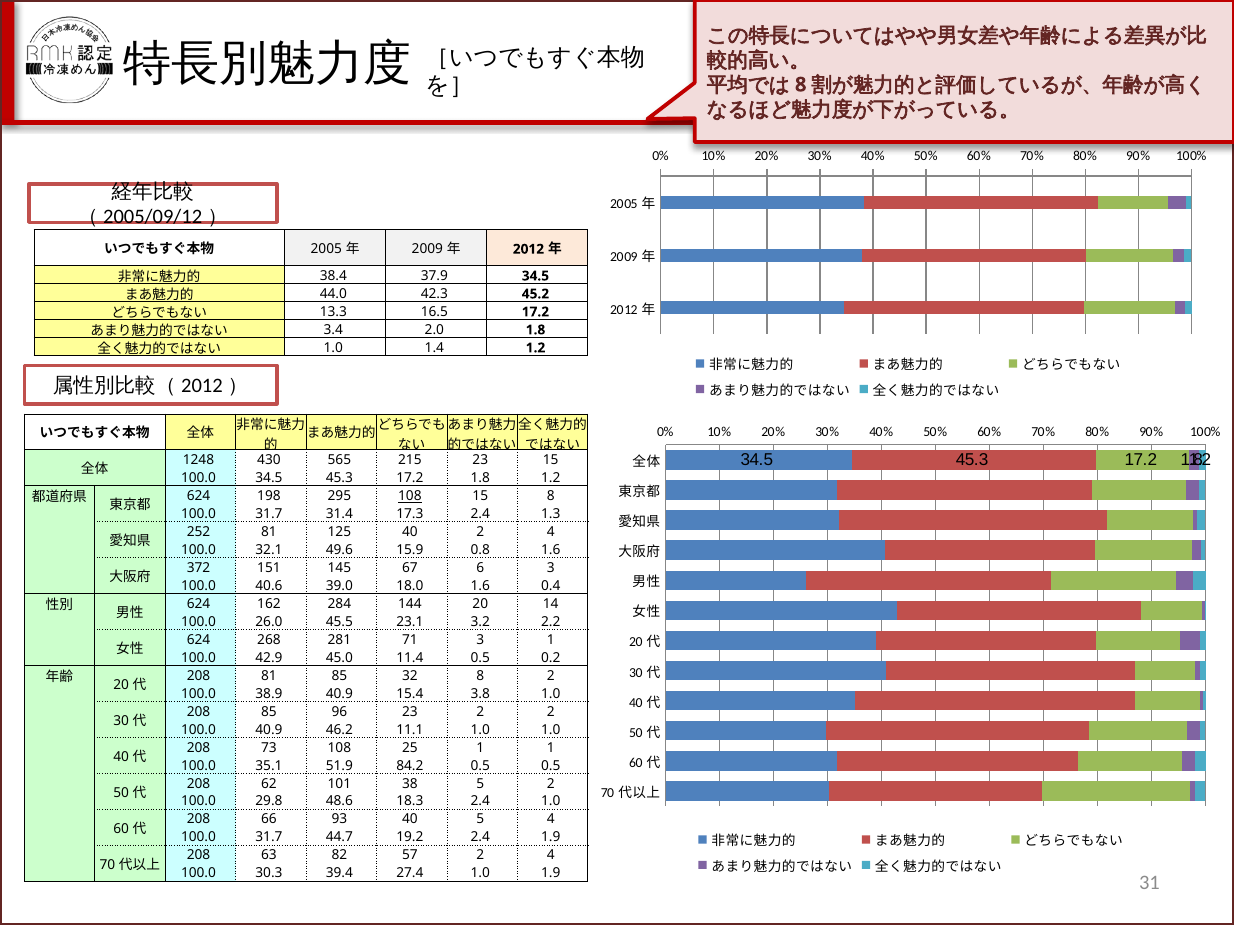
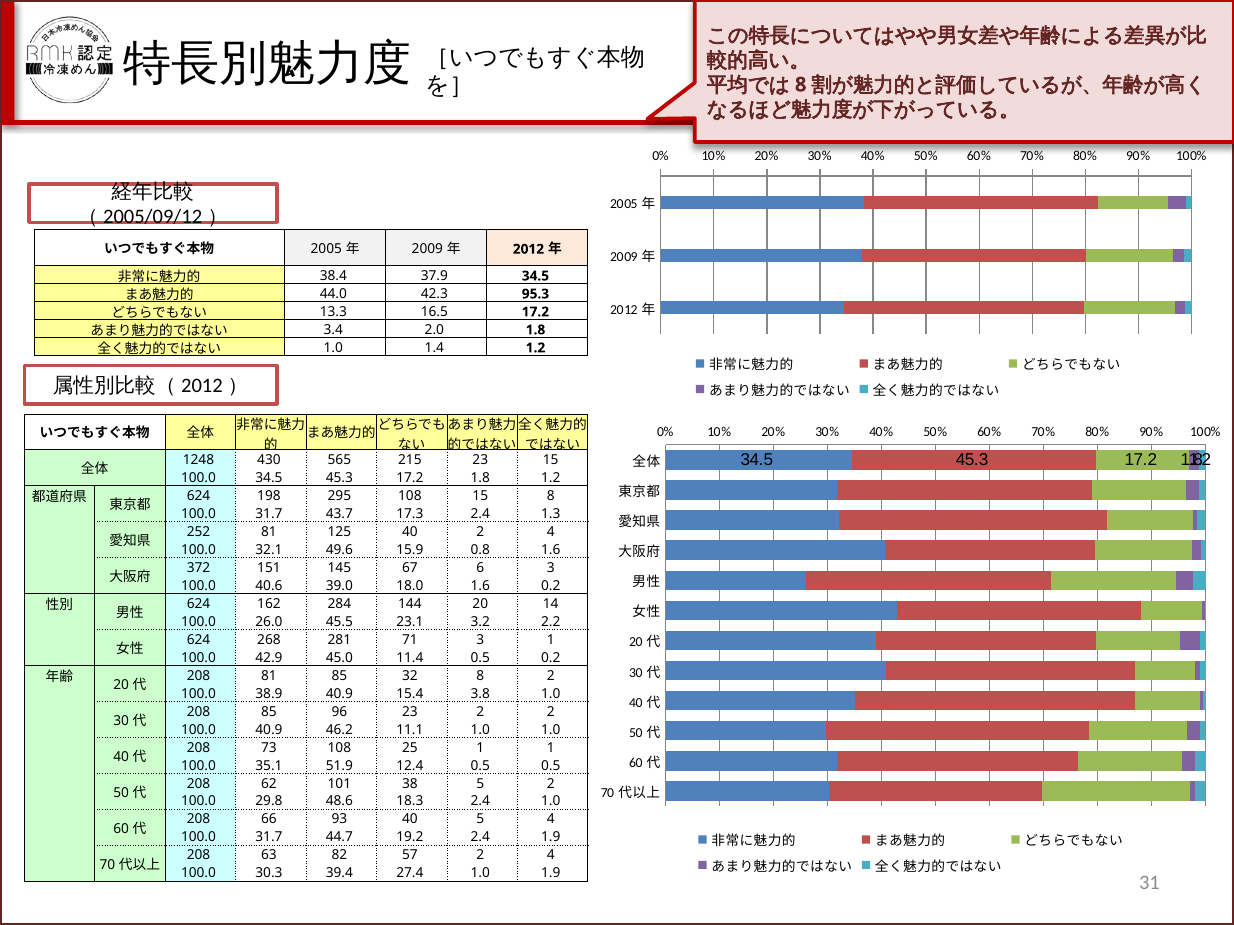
45.2: 45.2 -> 95.3
108 at (410, 496) underline: present -> none
31.4: 31.4 -> 43.7
1.6 0.4: 0.4 -> 0.2
84.2: 84.2 -> 12.4
